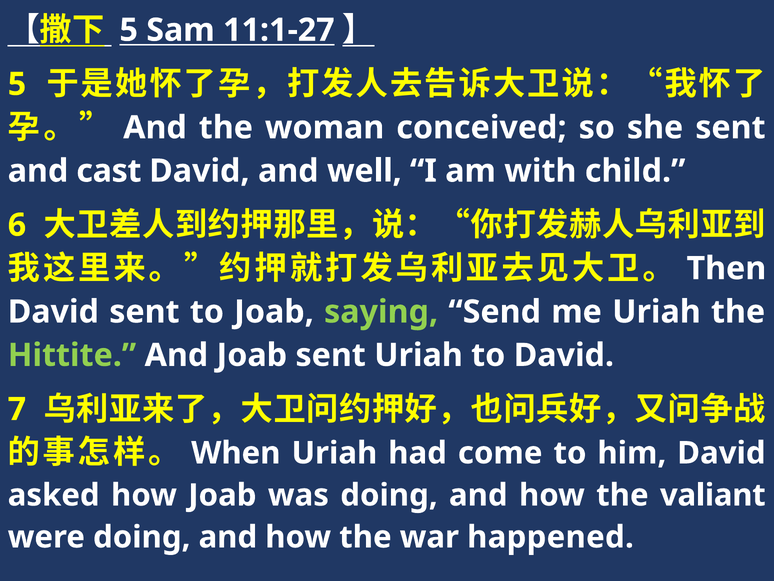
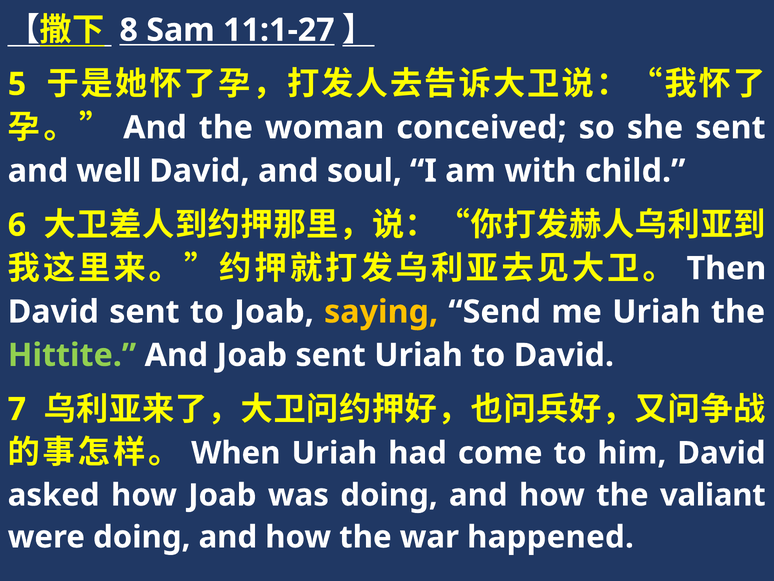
5 at (129, 30): 5 -> 8
cast: cast -> well
well: well -> soul
saying colour: light green -> yellow
